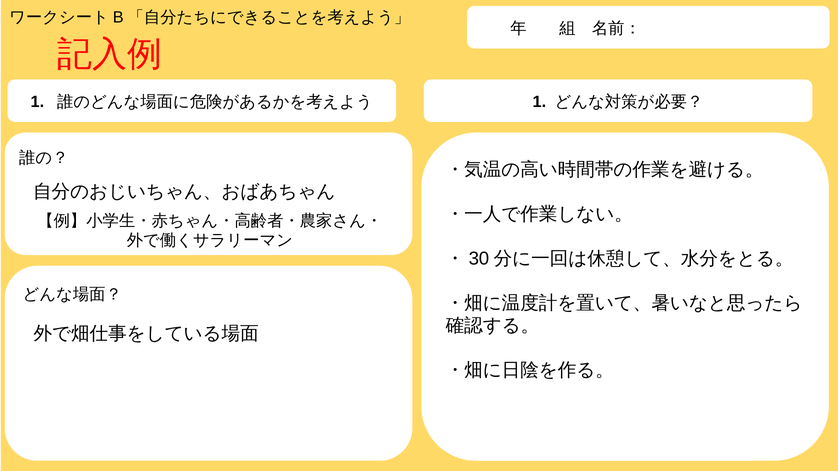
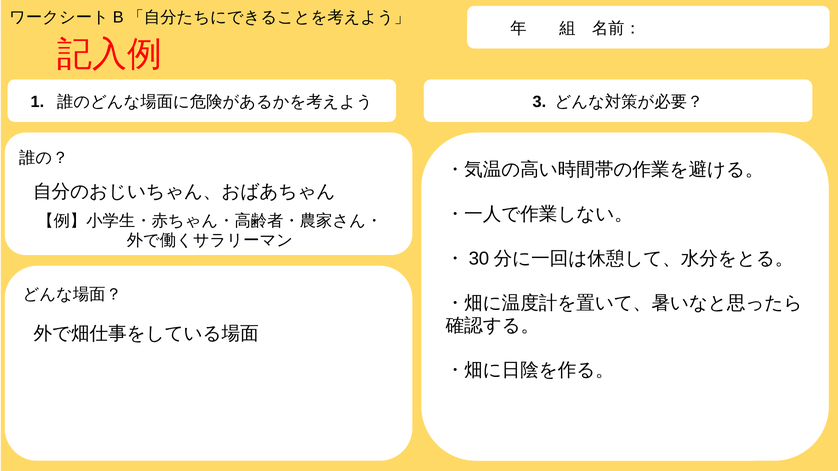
1 at (539, 102): 1 -> 3
